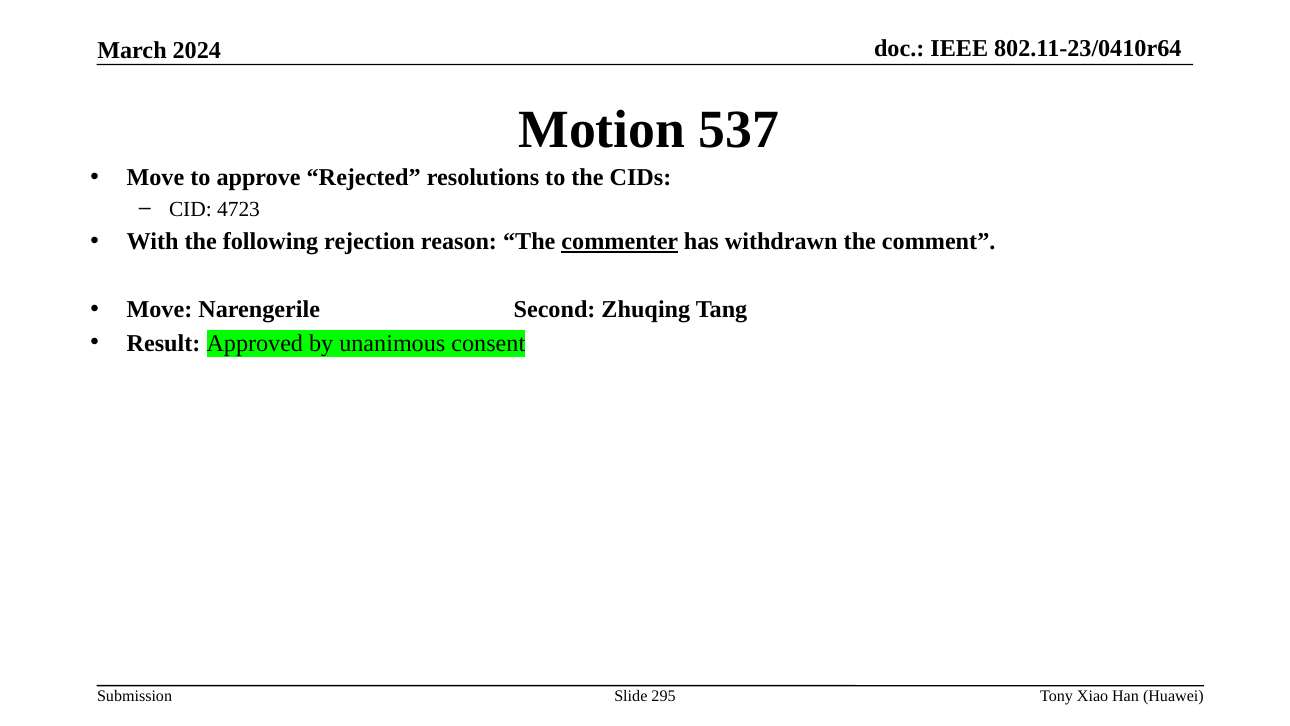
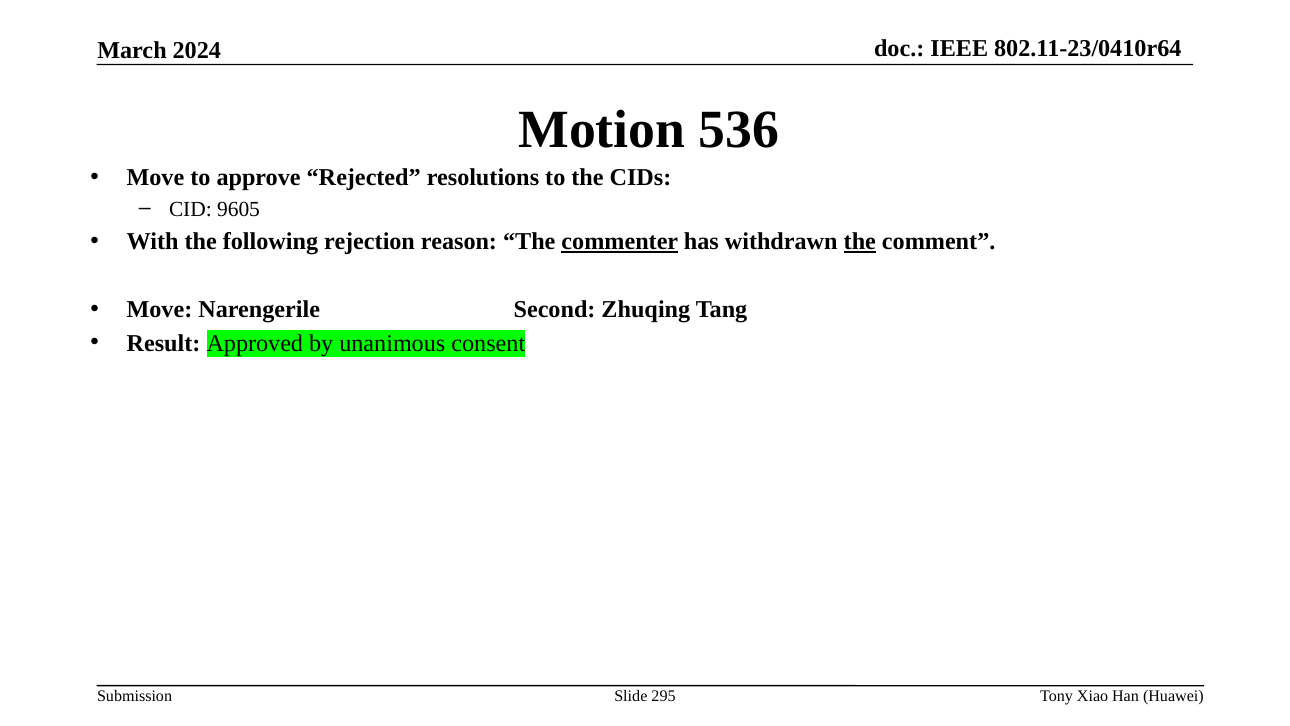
537: 537 -> 536
4723: 4723 -> 9605
the at (860, 241) underline: none -> present
